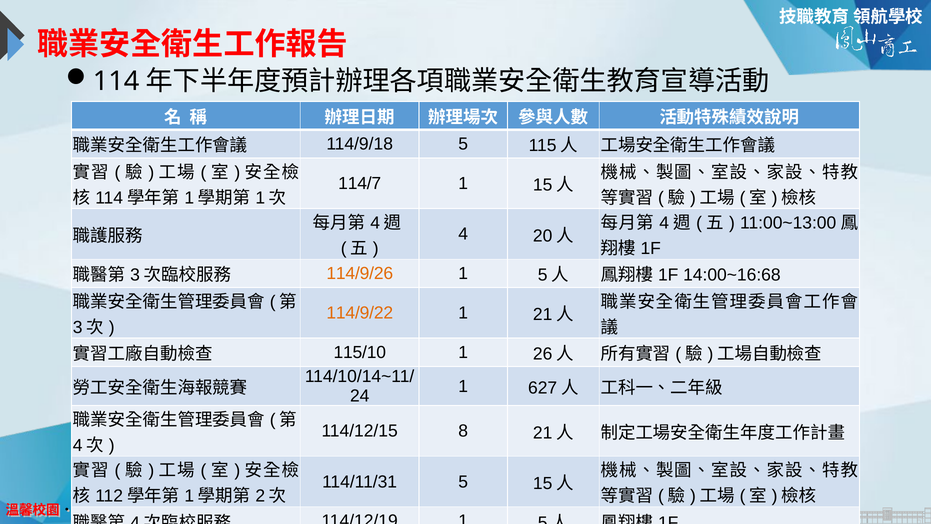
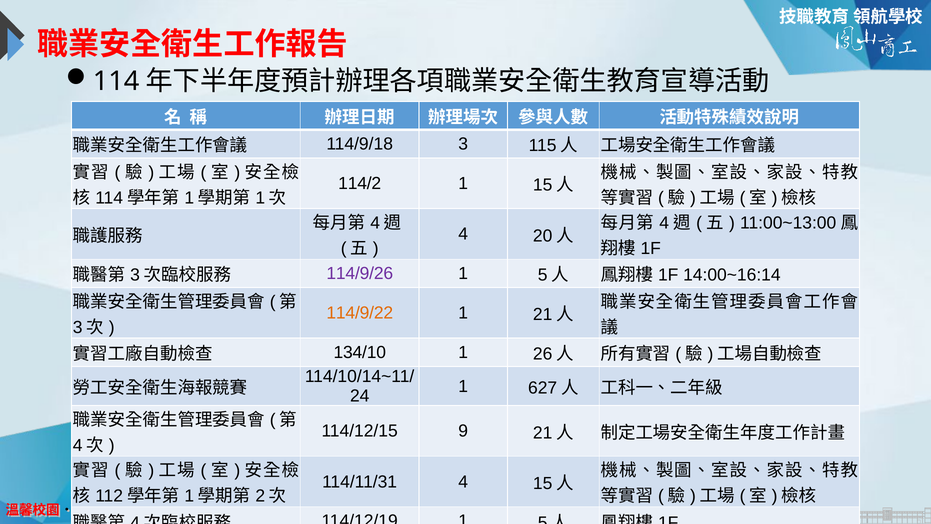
114/9/18 5: 5 -> 3
114/7: 114/7 -> 114/2
114/9/26 colour: orange -> purple
14:00~16:68: 14:00~16:68 -> 14:00~16:14
115/10: 115/10 -> 134/10
8: 8 -> 9
114/11/31 5: 5 -> 4
